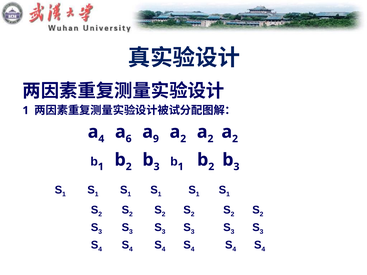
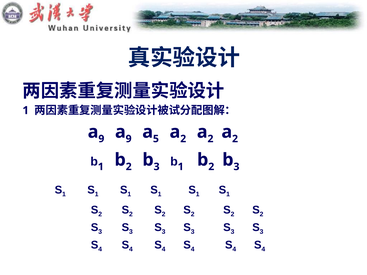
4 at (101, 139): 4 -> 9
6 at (129, 139): 6 -> 9
9: 9 -> 5
